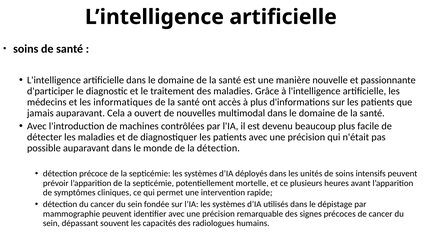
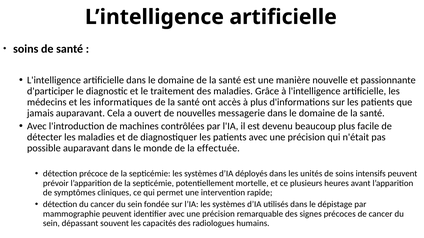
multimodal: multimodal -> messagerie
la détection: détection -> effectuée
